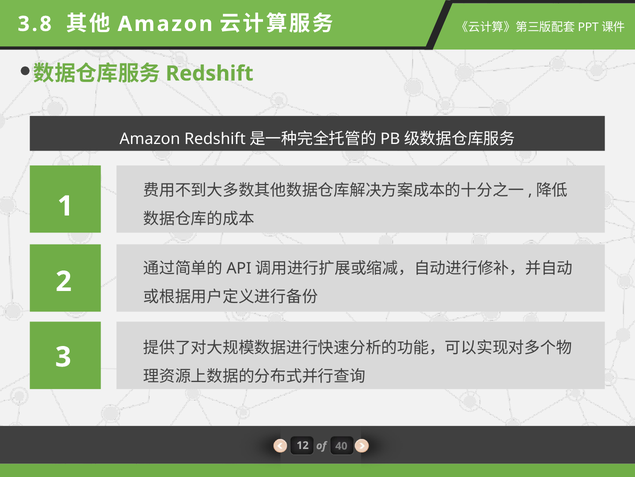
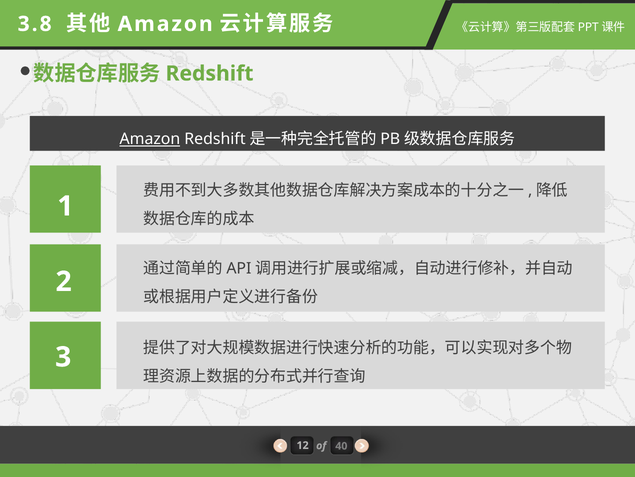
Amazon at (150, 139) underline: none -> present
